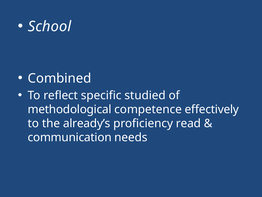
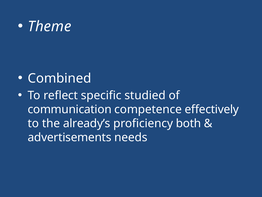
School: School -> Theme
methodological: methodological -> communication
read: read -> both
communication: communication -> advertisements
